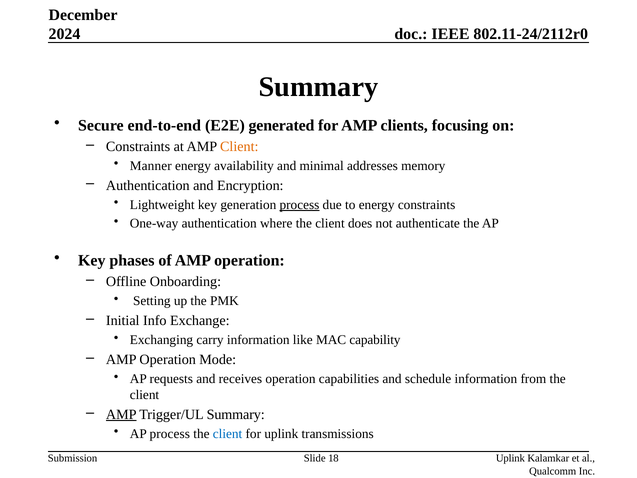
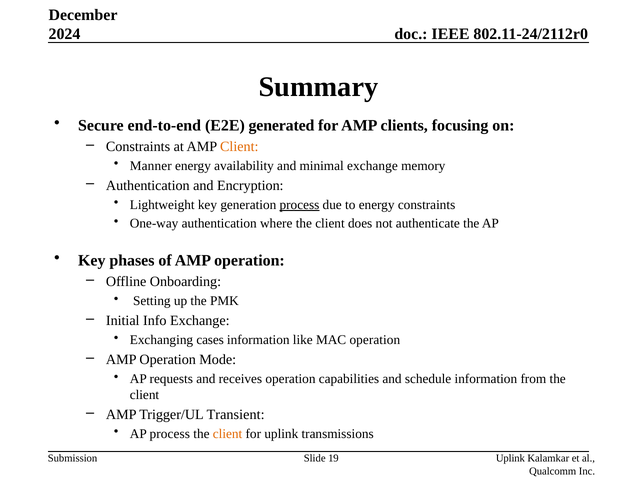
minimal addresses: addresses -> exchange
carry: carry -> cases
MAC capability: capability -> operation
AMP at (121, 414) underline: present -> none
Trigger/UL Summary: Summary -> Transient
client at (228, 434) colour: blue -> orange
18: 18 -> 19
